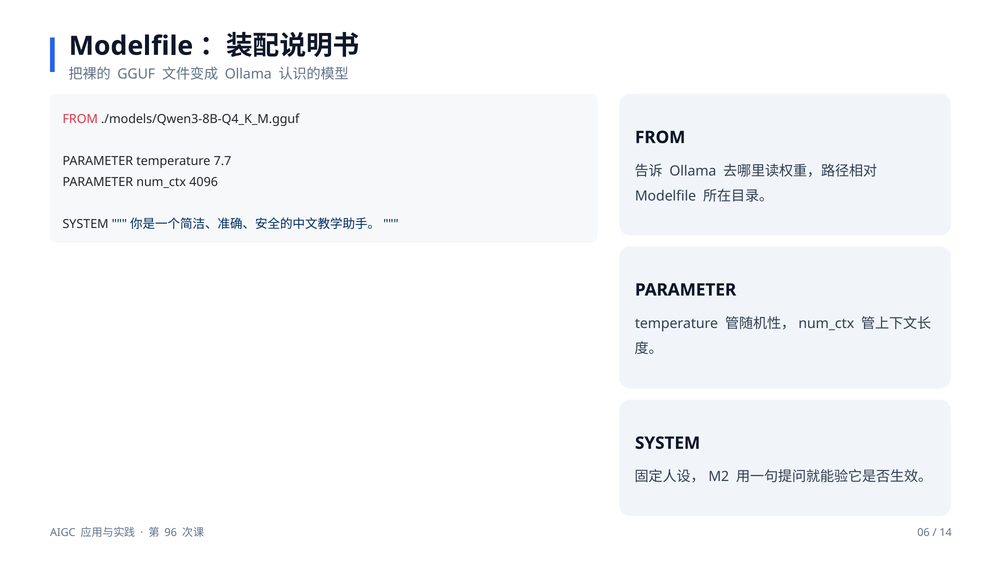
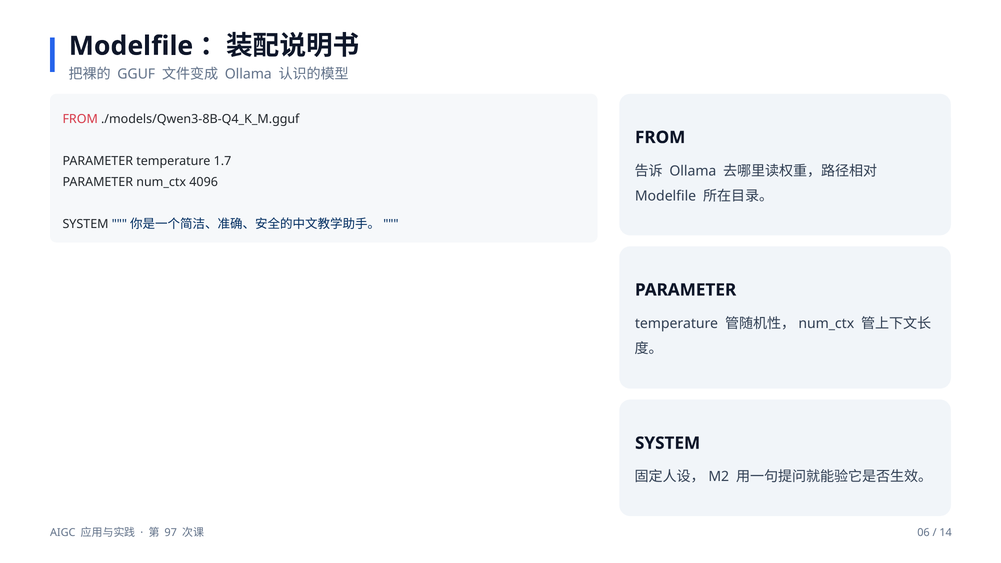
7.7: 7.7 -> 1.7
96: 96 -> 97
